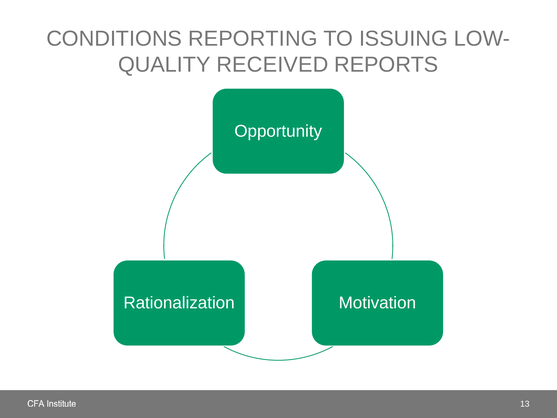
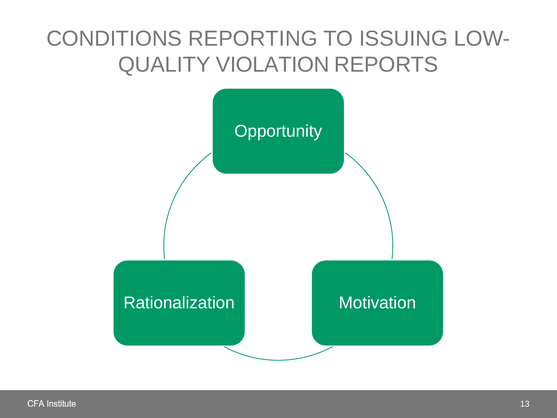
RECEIVED: RECEIVED -> VIOLATION
